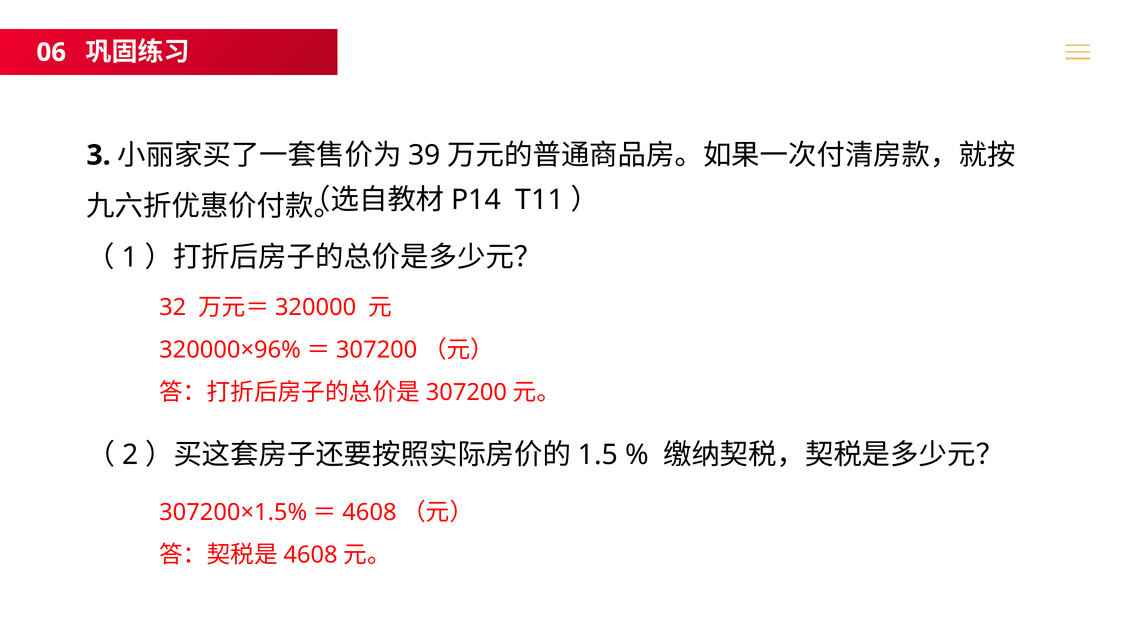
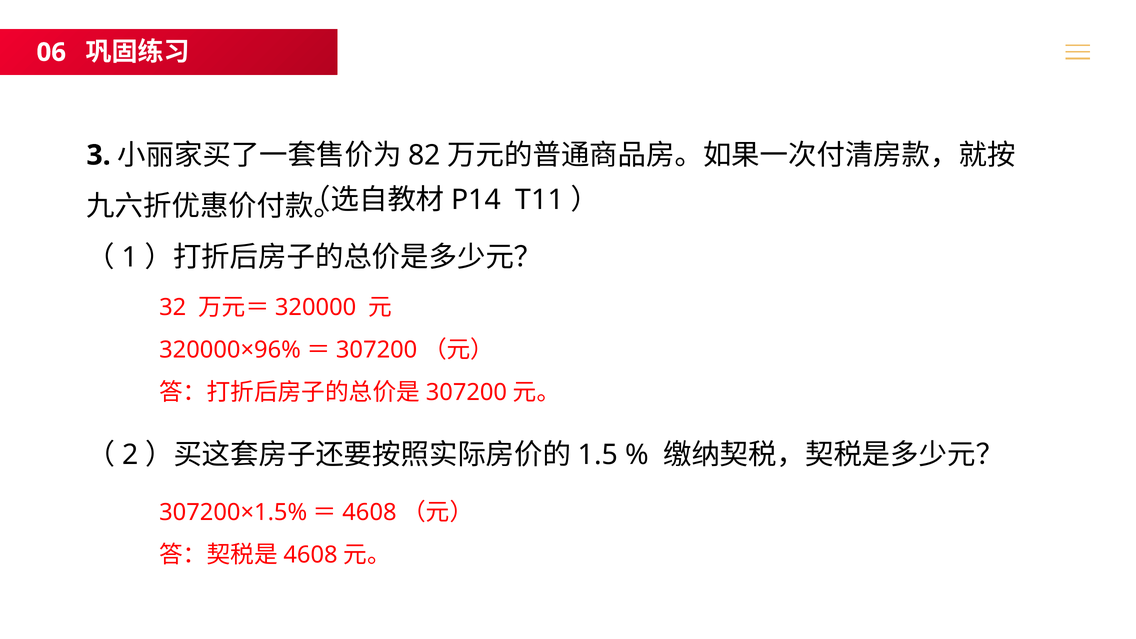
39: 39 -> 82
